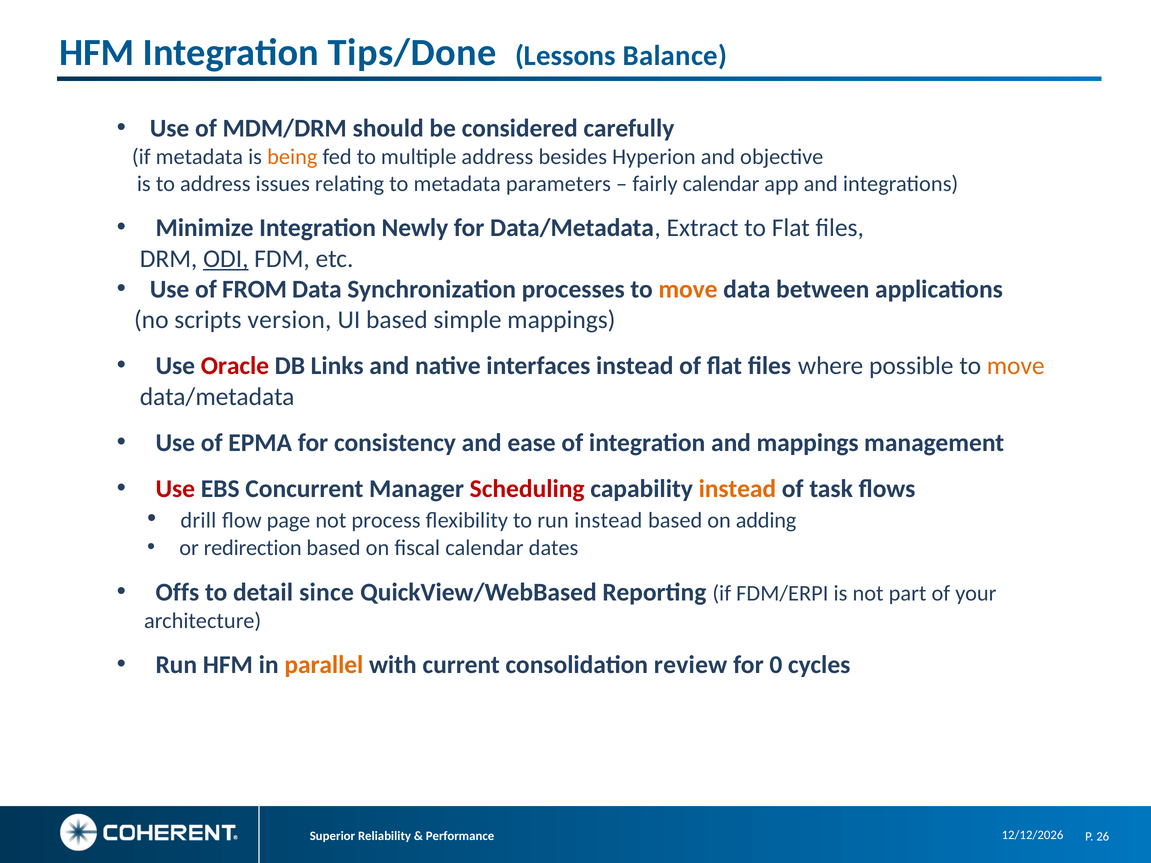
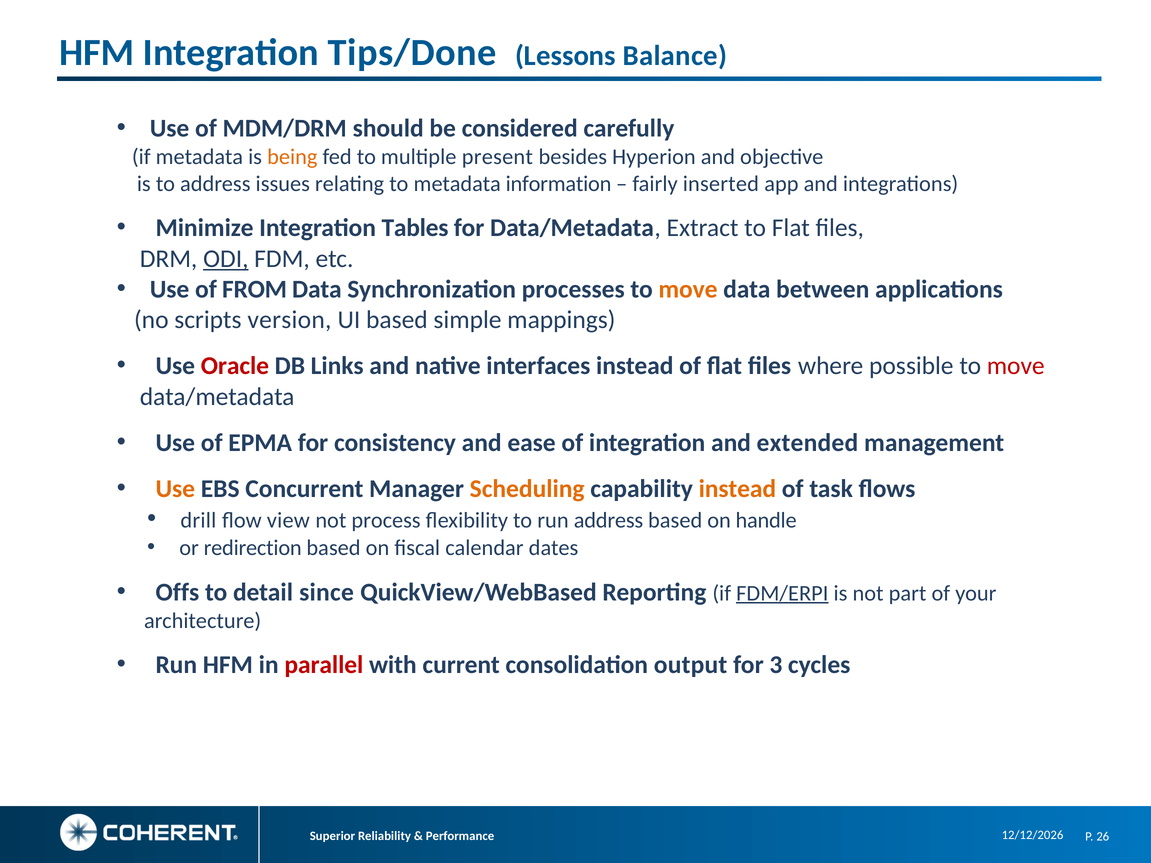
multiple address: address -> present
parameters: parameters -> information
fairly calendar: calendar -> inserted
Newly: Newly -> Tables
move at (1016, 366) colour: orange -> red
and mappings: mappings -> extended
Use at (175, 489) colour: red -> orange
Scheduling colour: red -> orange
page: page -> view
run instead: instead -> address
adding: adding -> handle
FDM/ERPI underline: none -> present
parallel colour: orange -> red
review: review -> output
0: 0 -> 3
